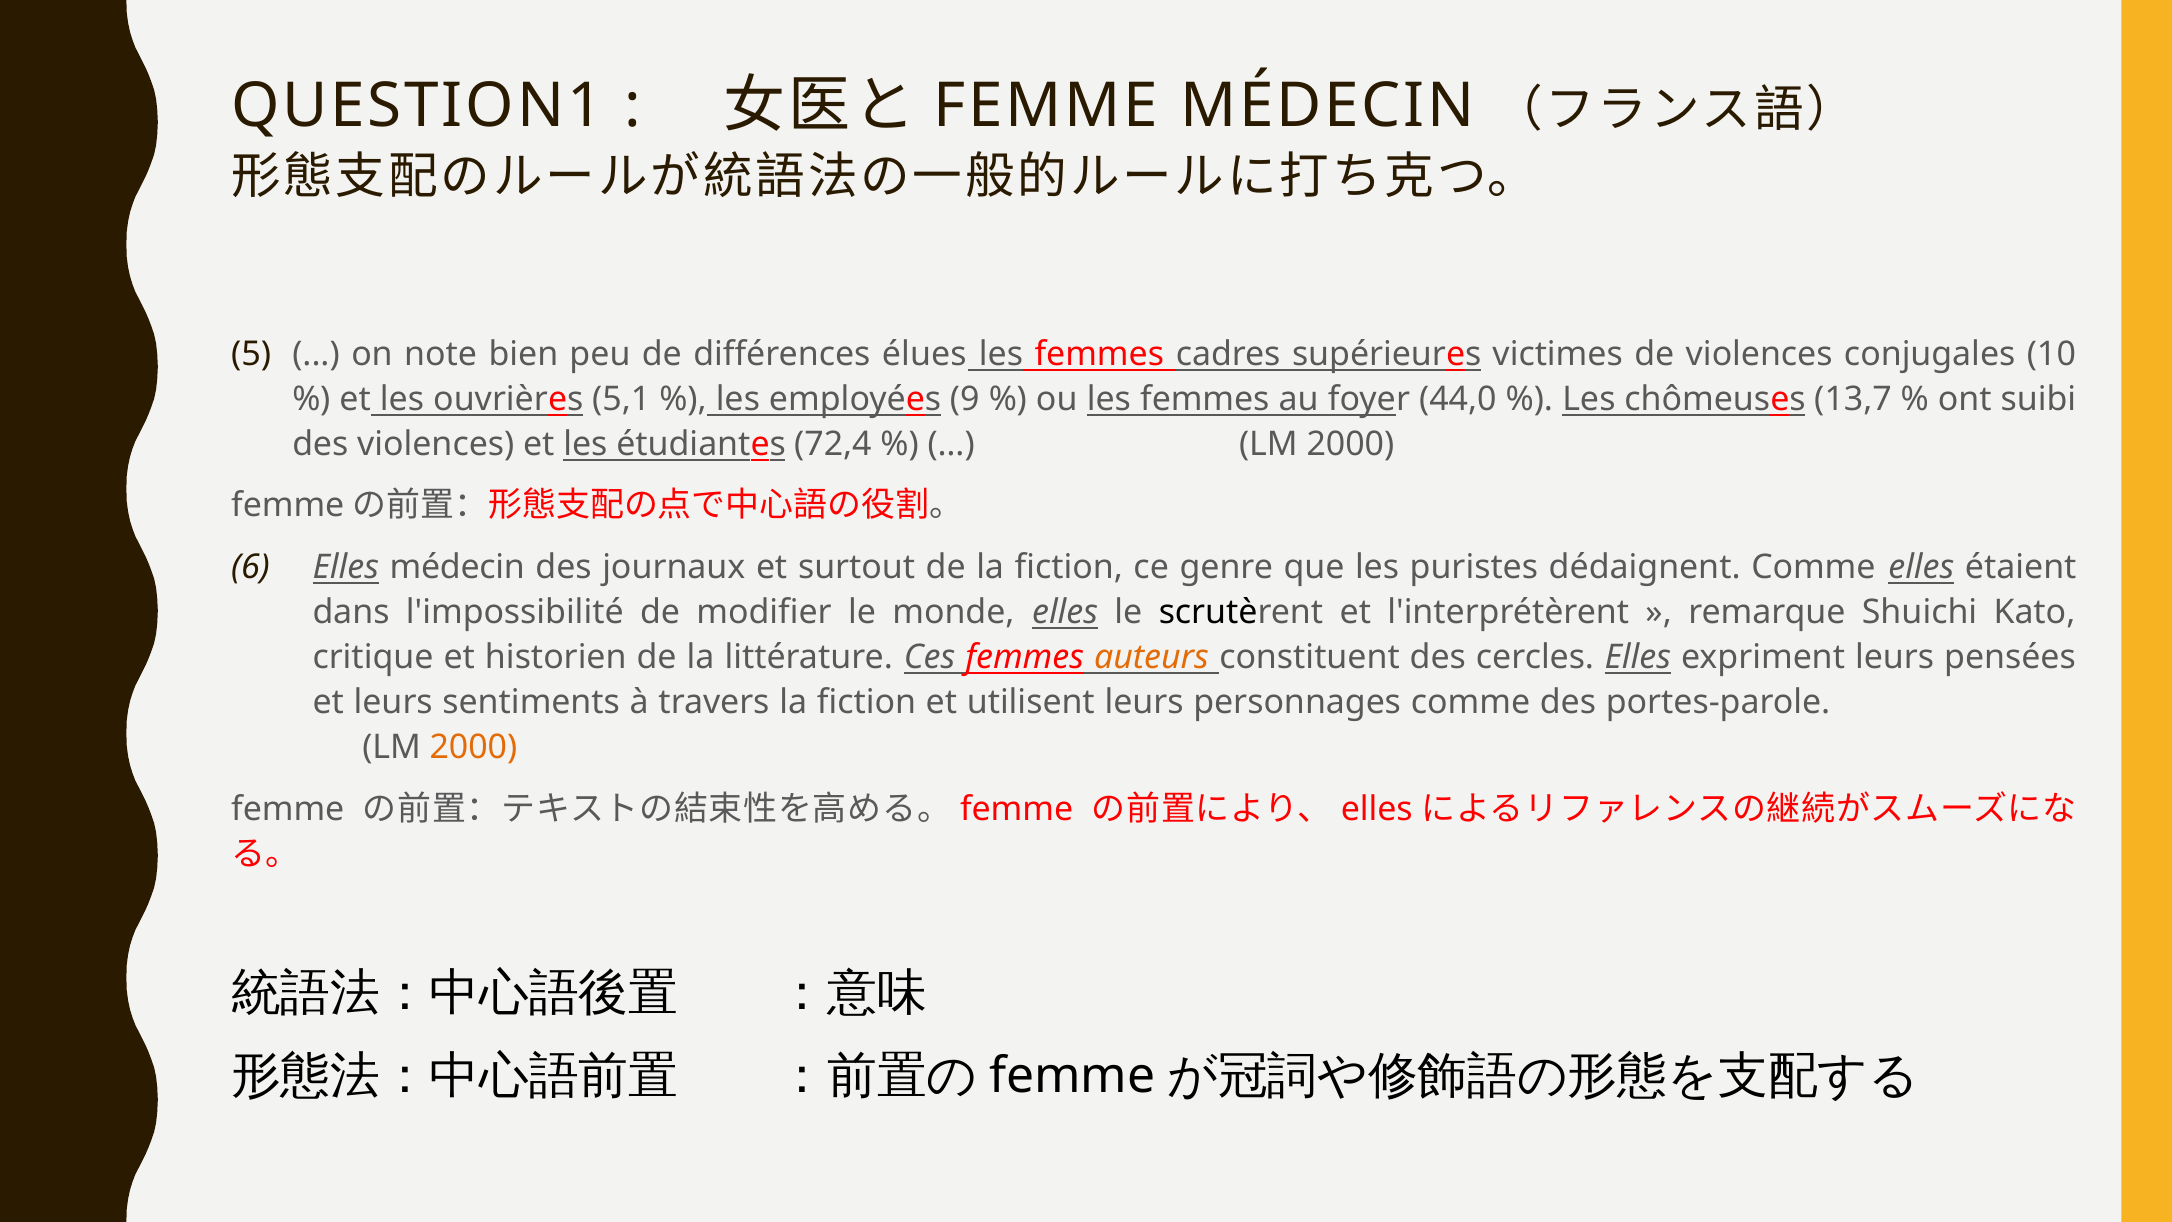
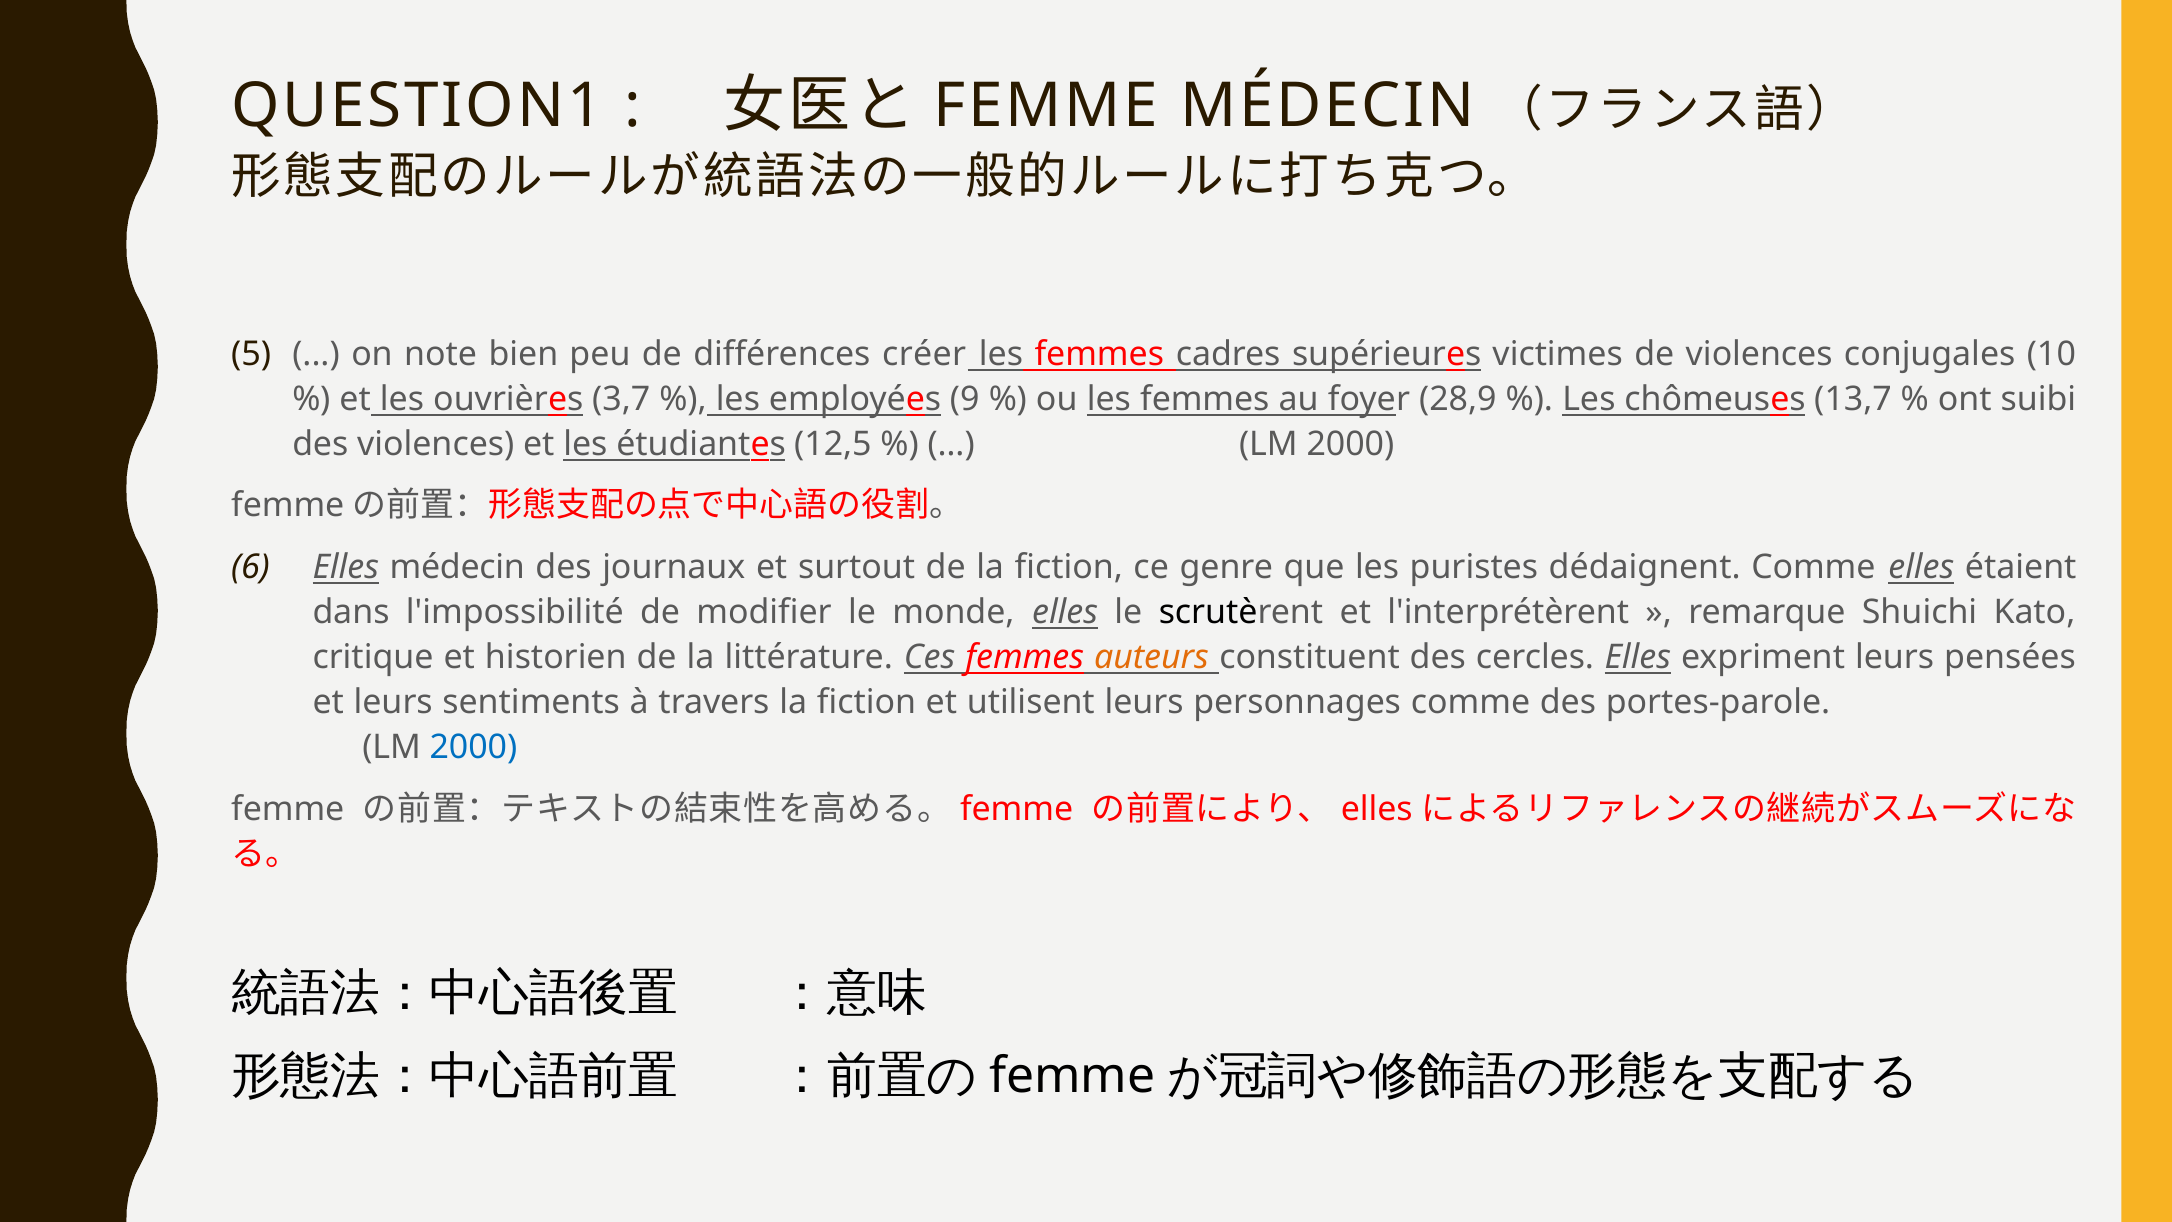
élues: élues -> créer
5,1: 5,1 -> 3,7
44,0: 44,0 -> 28,9
72,4: 72,4 -> 12,5
2000 at (473, 747) colour: orange -> blue
